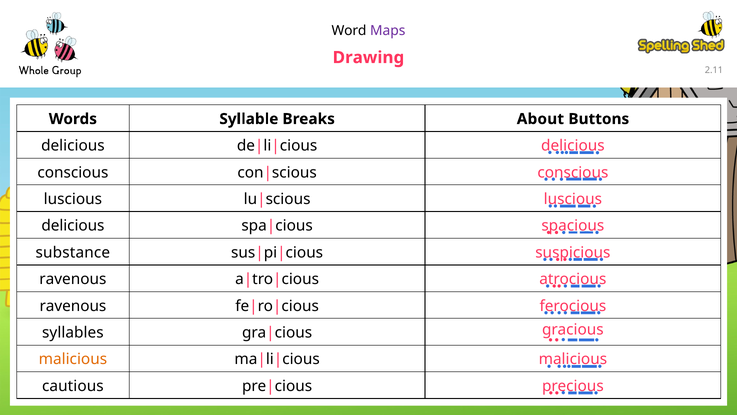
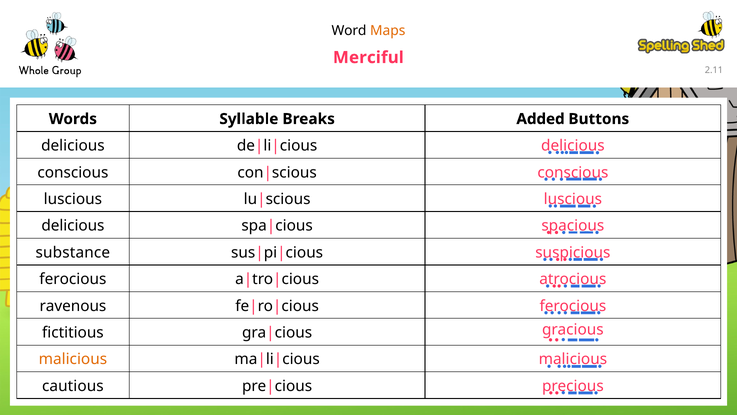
Maps colour: purple -> orange
Drawing: Drawing -> Merciful
About: About -> Added
ravenous at (73, 279): ravenous -> ferocious
syllables: syllables -> fictitious
